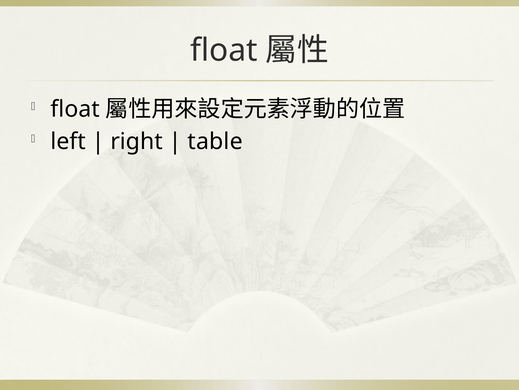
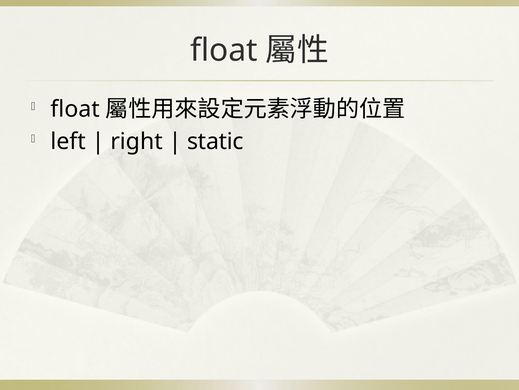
table: table -> static
